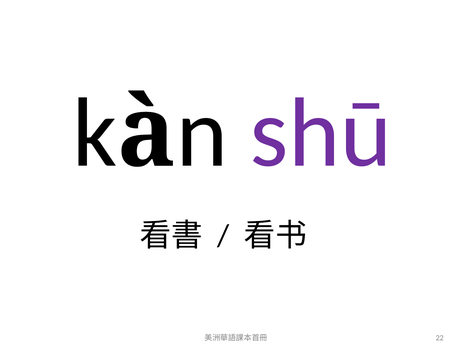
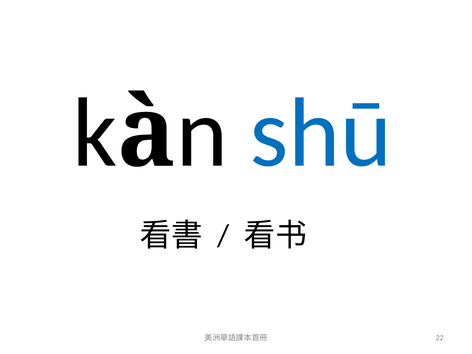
shū colour: purple -> blue
